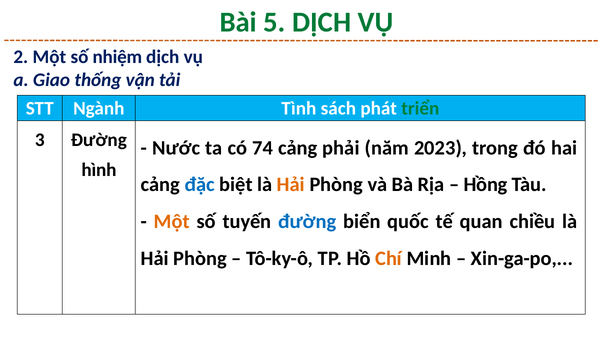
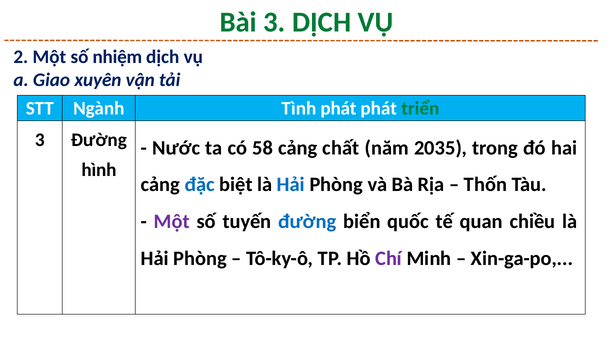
Bài 5: 5 -> 3
thống: thống -> xuyên
Tình sách: sách -> phát
74: 74 -> 58
phải: phải -> chất
2023: 2023 -> 2035
Hải at (291, 185) colour: orange -> blue
Hồng: Hồng -> Thốn
Một at (172, 221) colour: orange -> purple
Chí colour: orange -> purple
